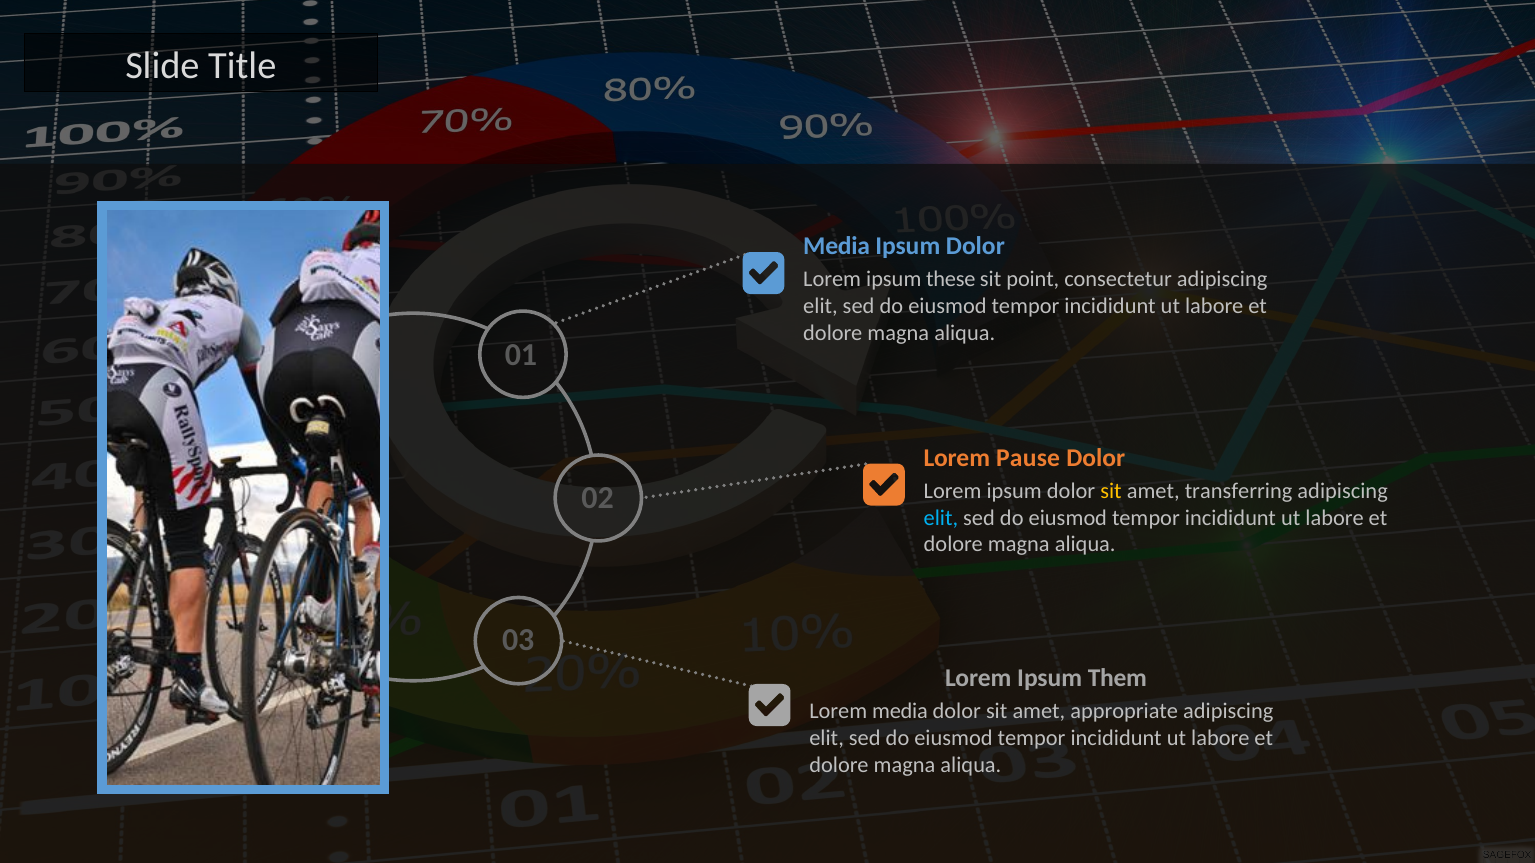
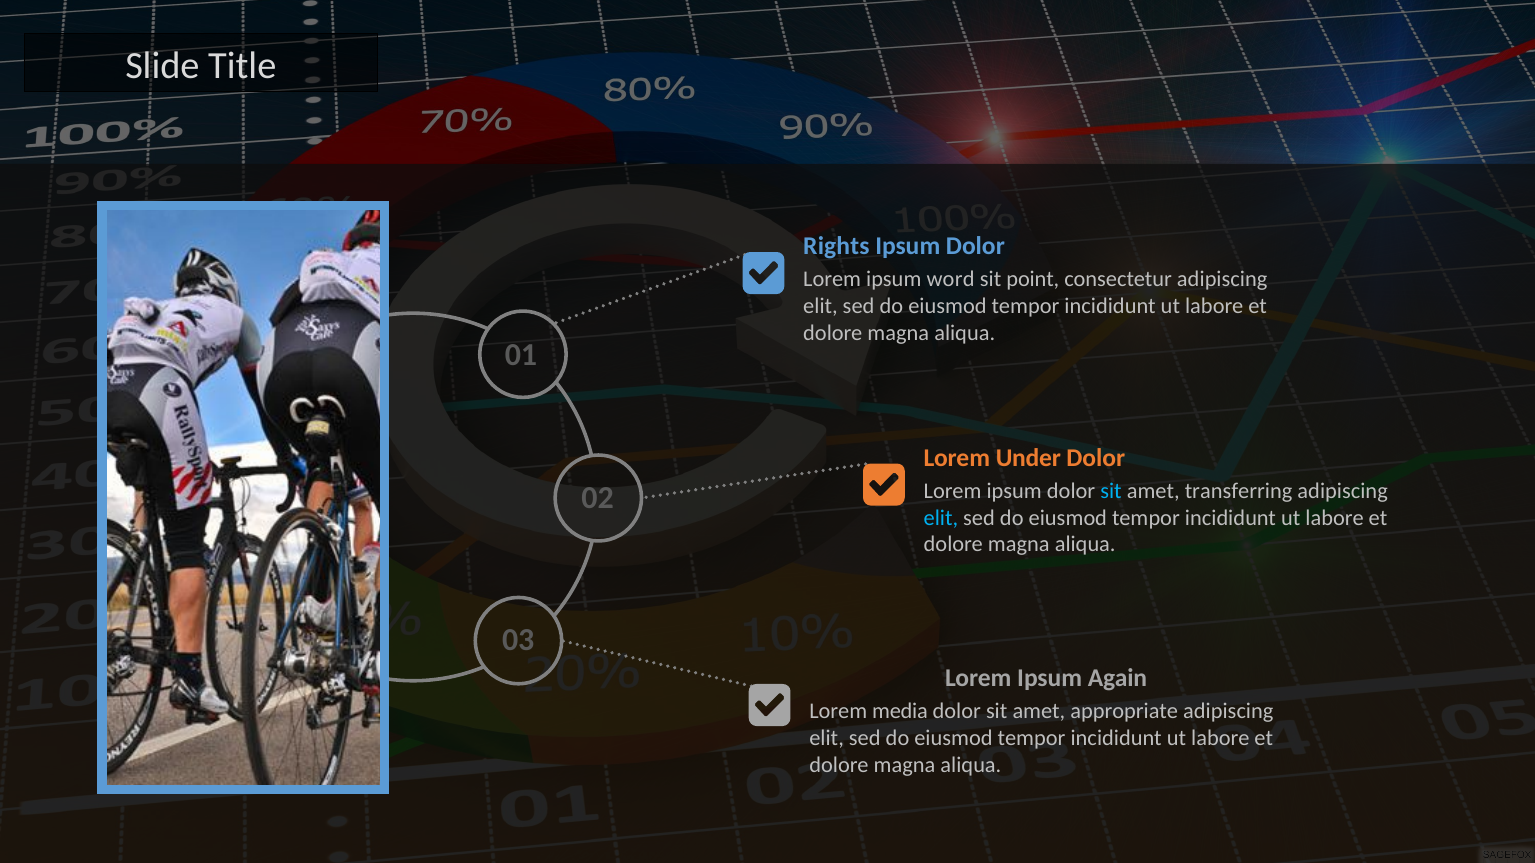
Media at (837, 246): Media -> Rights
these: these -> word
Pause: Pause -> Under
sit at (1111, 491) colour: yellow -> light blue
Them: Them -> Again
